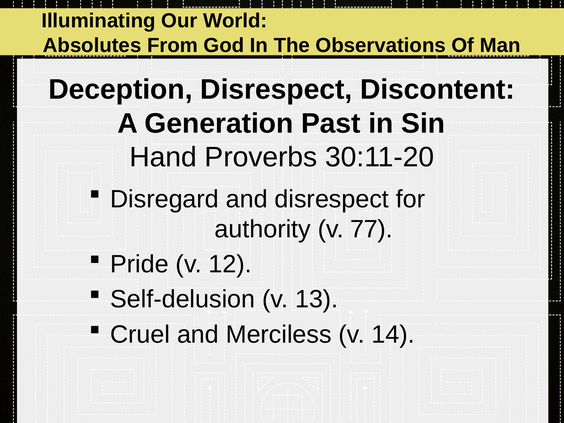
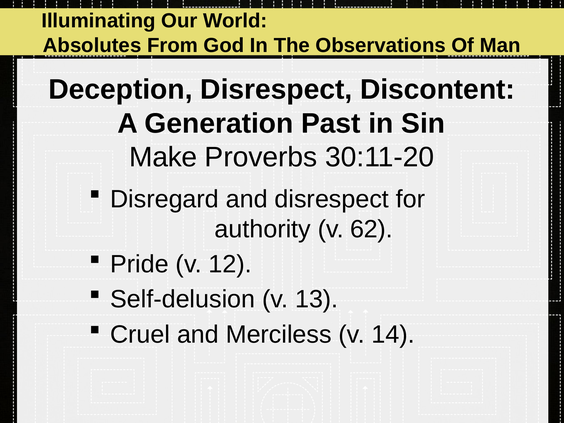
Hand: Hand -> Make
77: 77 -> 62
